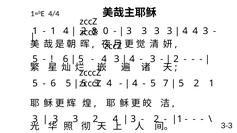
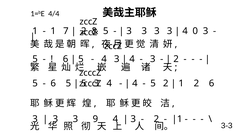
1 4: 4 -> 7
0 at (106, 31): 0 -> 5
4 4: 4 -> 0
5 7: 7 -> 2
5 at (181, 84): 5 -> 1
2 1: 1 -> 6
3 2: 2 -> 9
